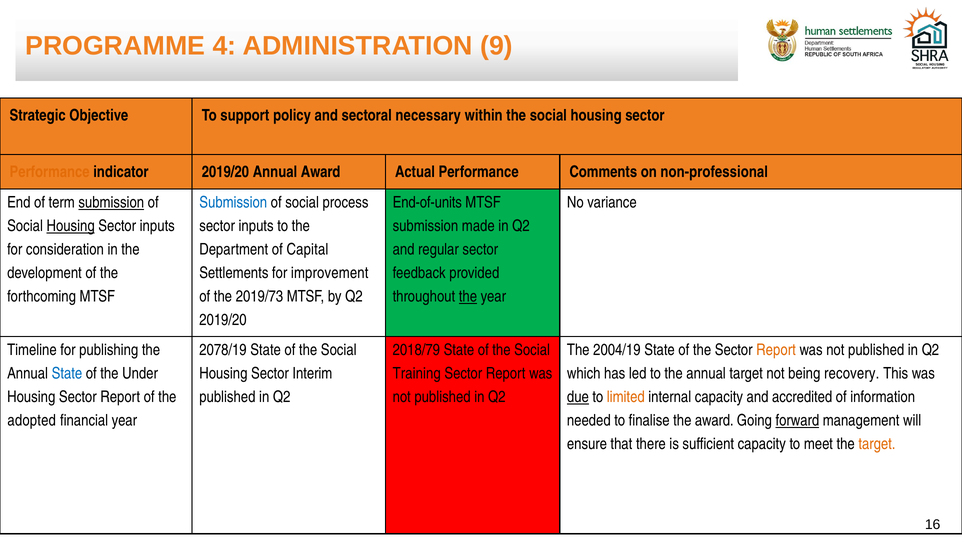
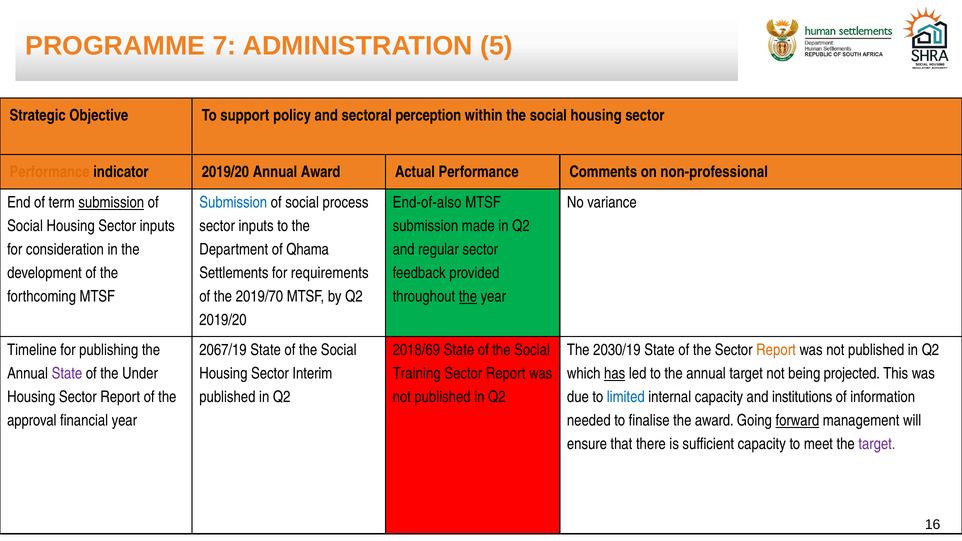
4: 4 -> 7
9: 9 -> 5
necessary: necessary -> perception
End-of-units: End-of-units -> End-of-also
Housing at (71, 226) underline: present -> none
Capital: Capital -> Qhama
improvement: improvement -> requirements
2019/73: 2019/73 -> 2019/70
2078/19: 2078/19 -> 2067/19
2018/79: 2018/79 -> 2018/69
2004/19: 2004/19 -> 2030/19
State at (67, 374) colour: blue -> purple
has underline: none -> present
recovery: recovery -> projected
due underline: present -> none
limited colour: orange -> blue
accredited: accredited -> institutions
adopted: adopted -> approval
target at (877, 444) colour: orange -> purple
